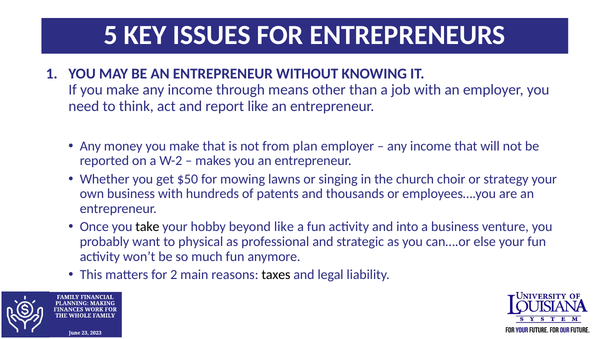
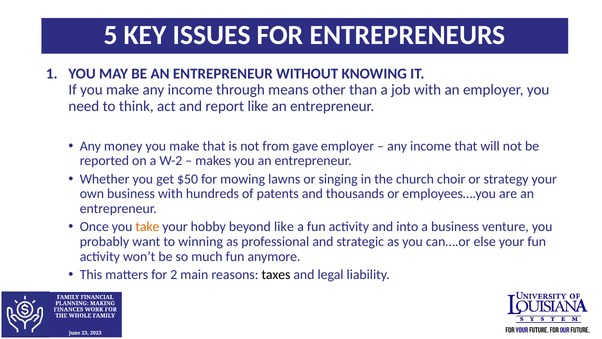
plan: plan -> gave
take colour: black -> orange
physical: physical -> winning
